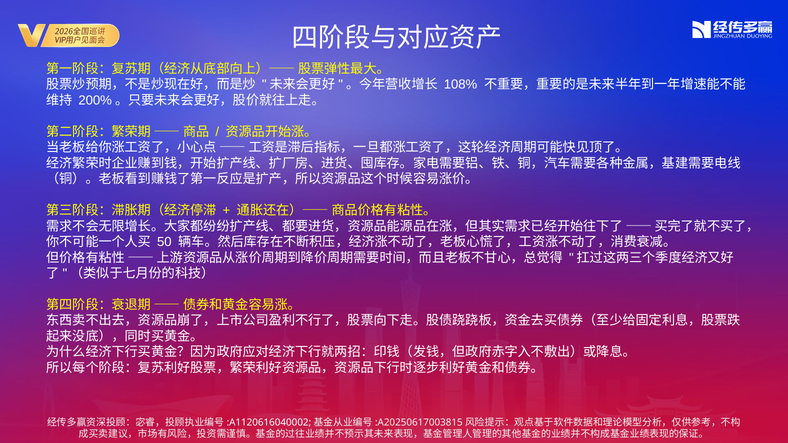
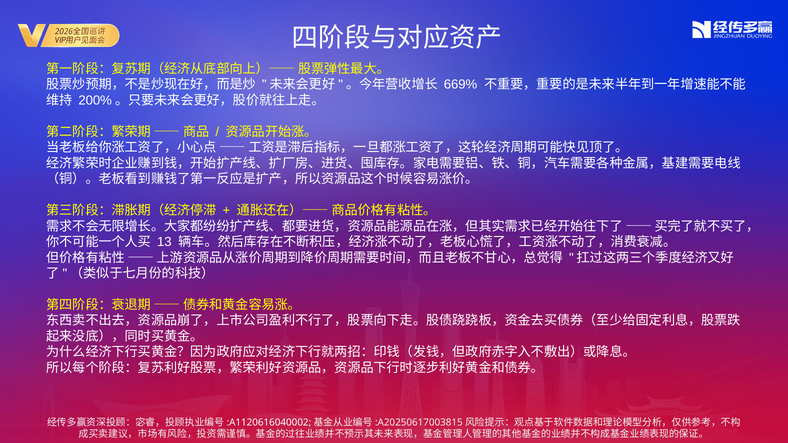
108%: 108% -> 669%
50: 50 -> 13
